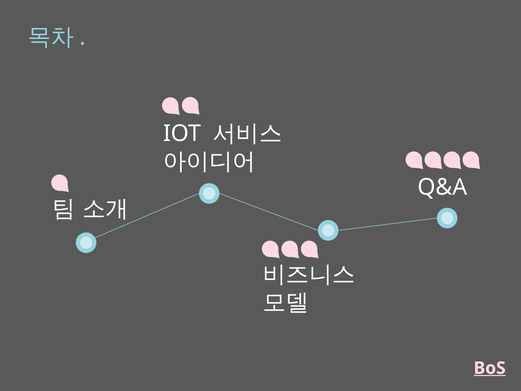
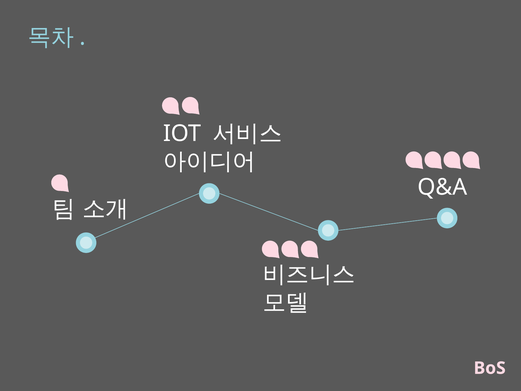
BoS underline: present -> none
